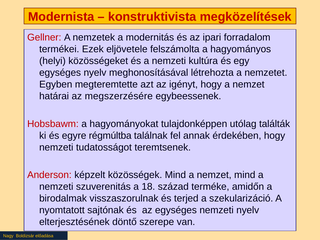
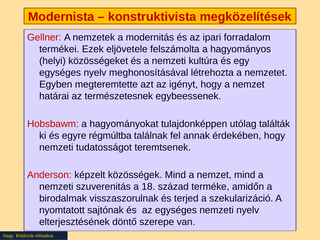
megszerzésére: megszerzésére -> természetesnek
